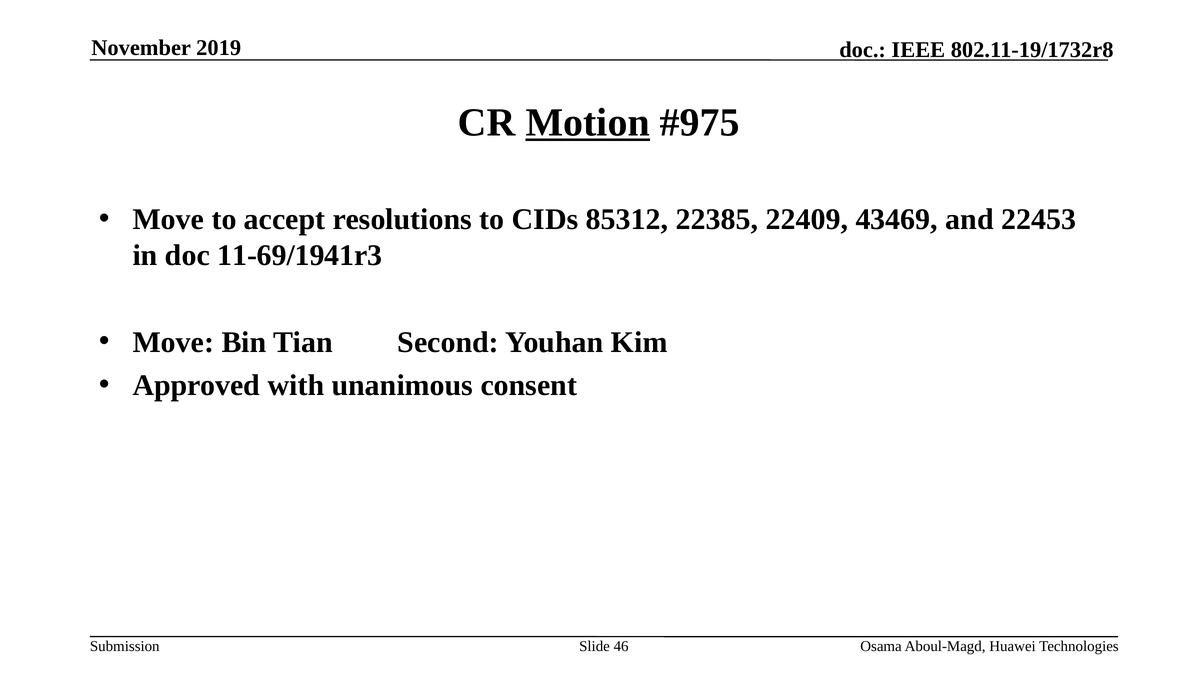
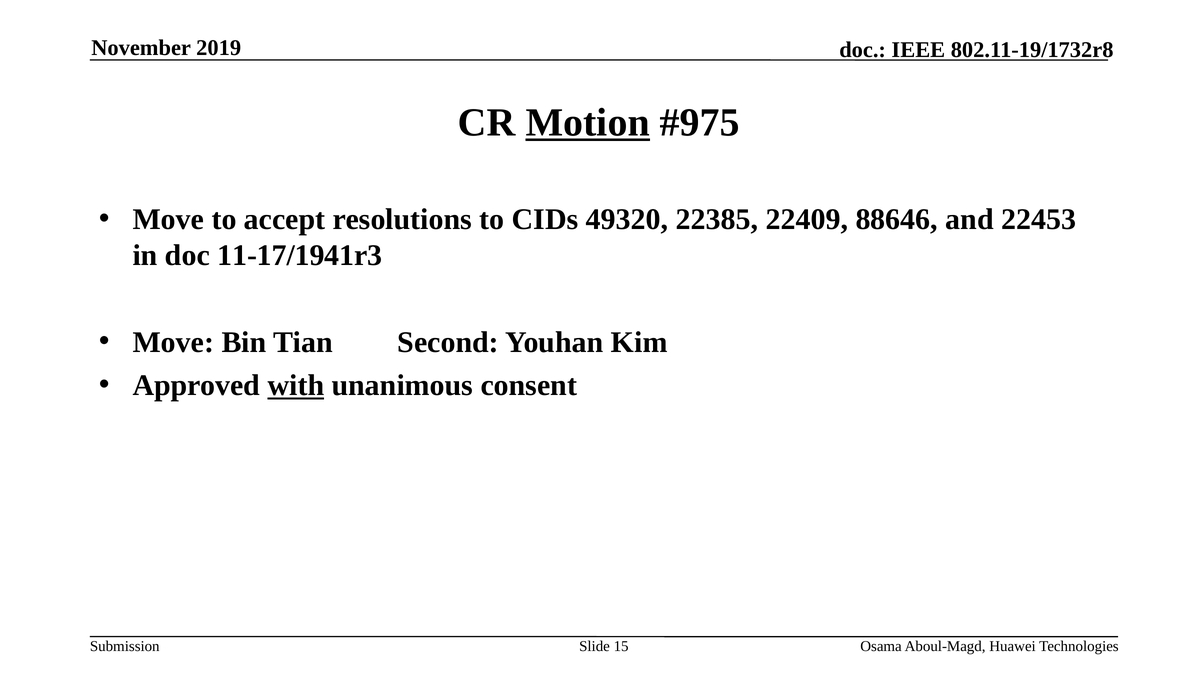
85312: 85312 -> 49320
43469: 43469 -> 88646
11-69/1941r3: 11-69/1941r3 -> 11-17/1941r3
with underline: none -> present
46: 46 -> 15
